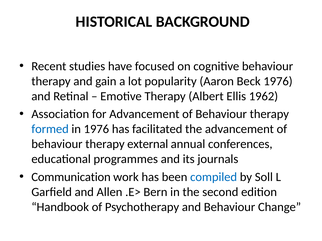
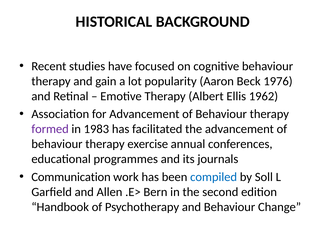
formed colour: blue -> purple
in 1976: 1976 -> 1983
external: external -> exercise
